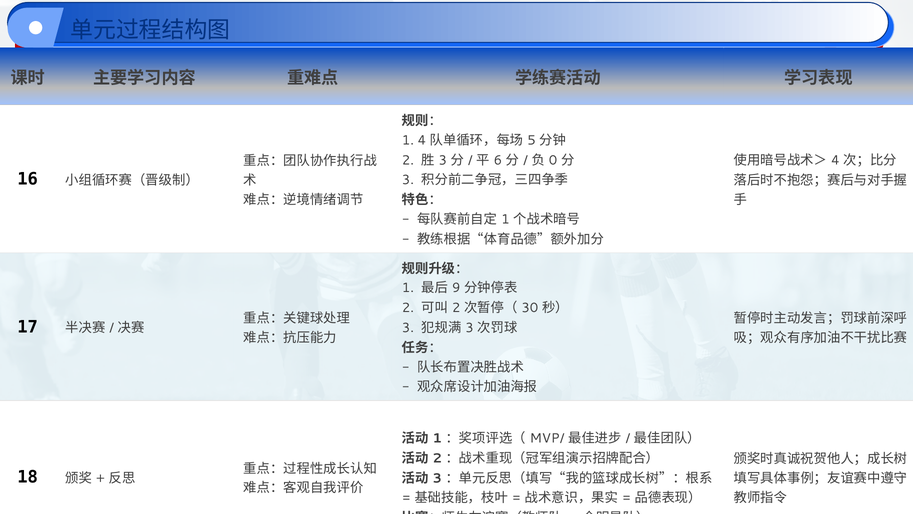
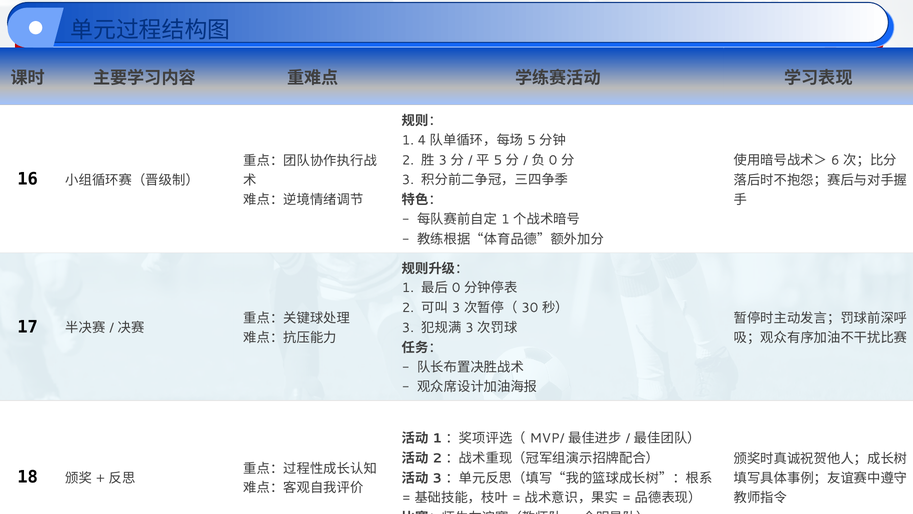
6 at (498, 160): 6 -> 5
4 at (835, 160): 4 -> 6
9 at (456, 288): 9 -> 0
2 at (456, 308): 2 -> 3
